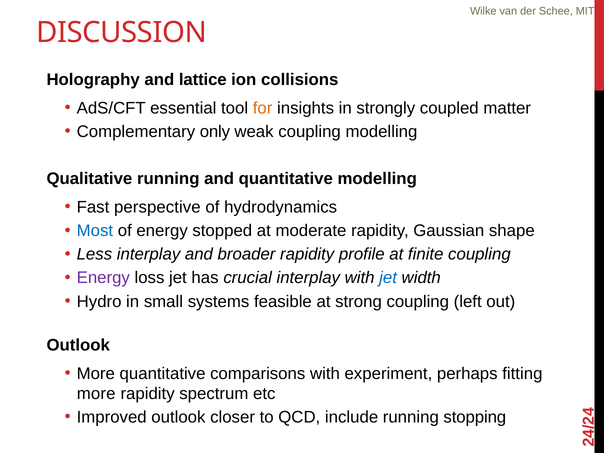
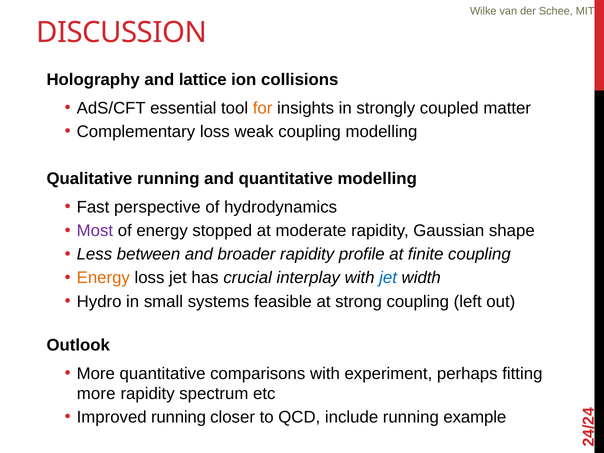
Complementary only: only -> loss
Most colour: blue -> purple
Less interplay: interplay -> between
Energy at (103, 278) colour: purple -> orange
Improved outlook: outlook -> running
stopping: stopping -> example
